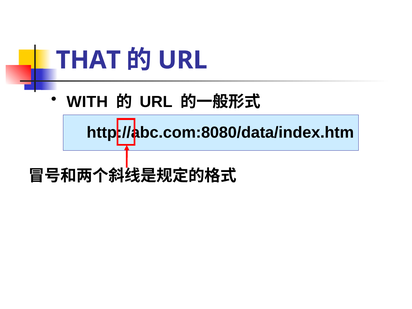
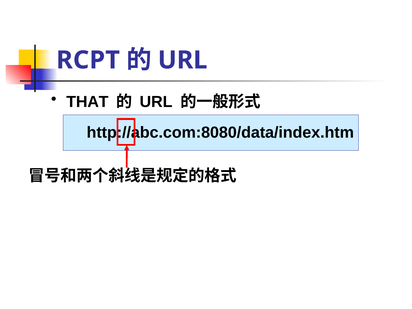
THAT: THAT -> RCPT
WITH: WITH -> THAT
